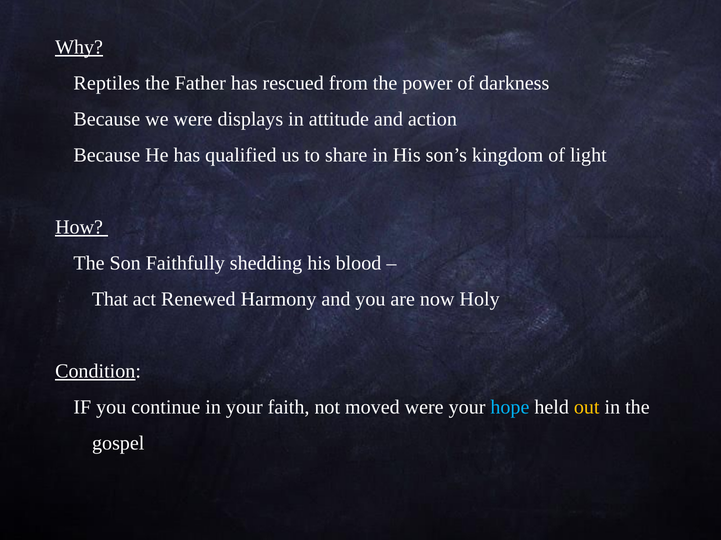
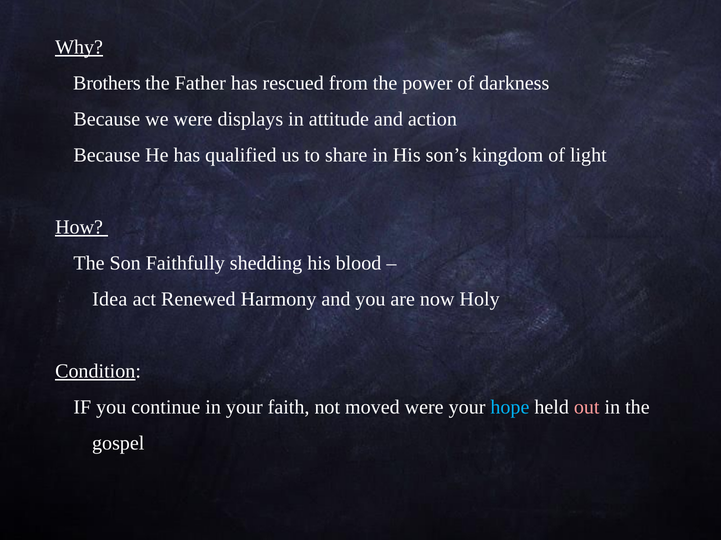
Reptiles: Reptiles -> Brothers
That: That -> Idea
out colour: yellow -> pink
